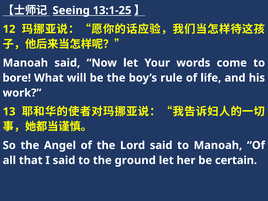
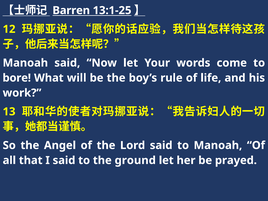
Seeing: Seeing -> Barren
certain: certain -> prayed
